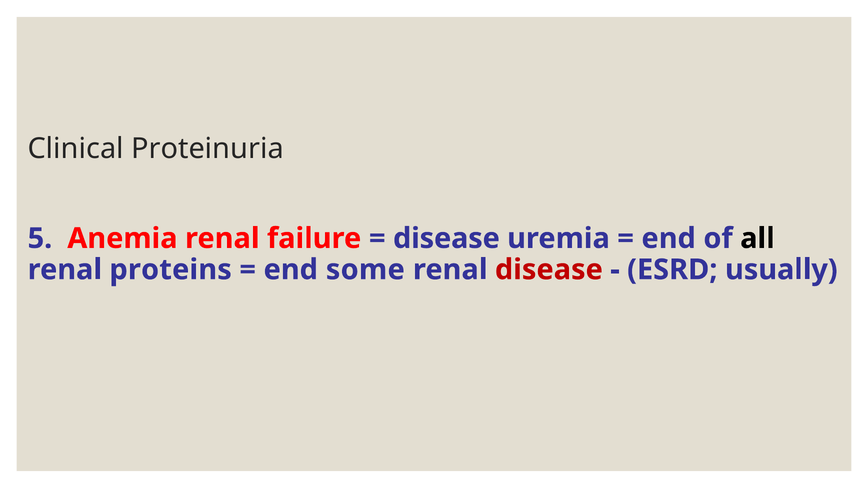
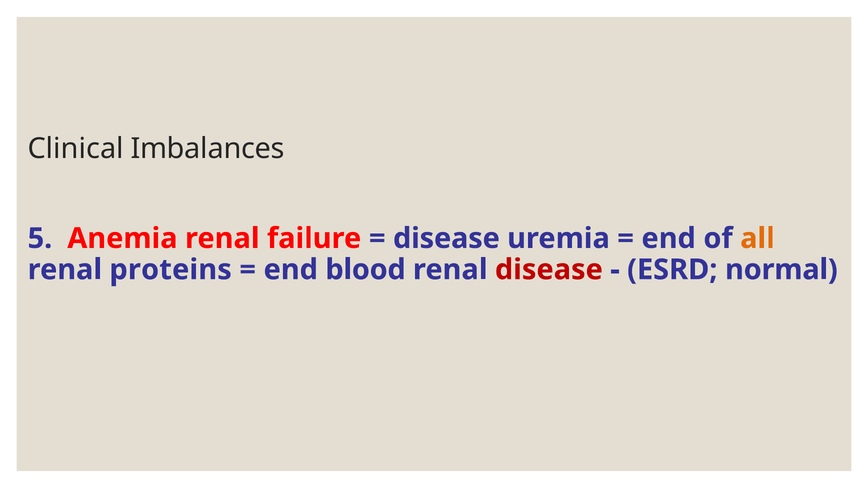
Proteinuria: Proteinuria -> Imbalances
all colour: black -> orange
some: some -> blood
usually: usually -> normal
